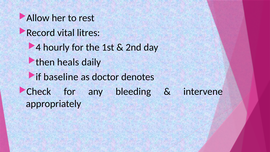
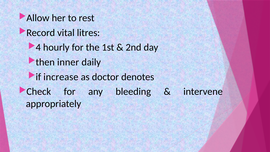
heals: heals -> inner
baseline: baseline -> increase
